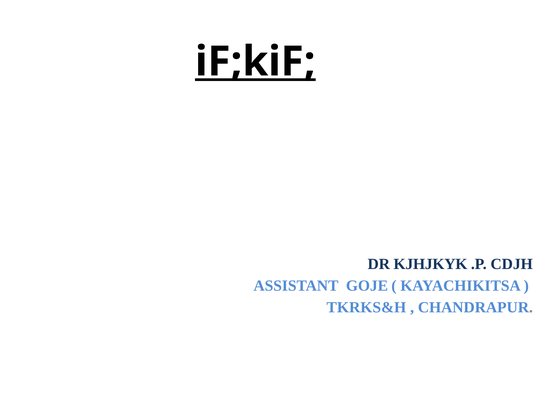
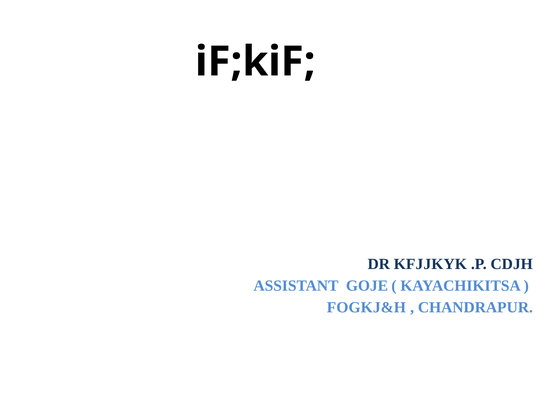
iF;kiF underline: present -> none
KJHJKYK: KJHJKYK -> KFJJKYK
TKRKS&H: TKRKS&H -> FOGKJ&H
